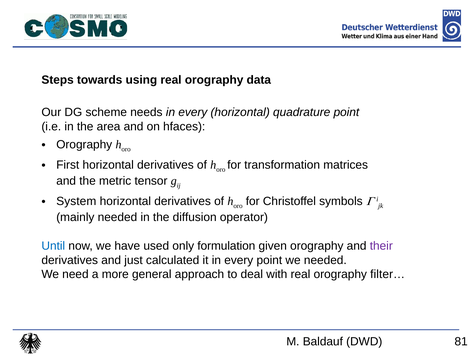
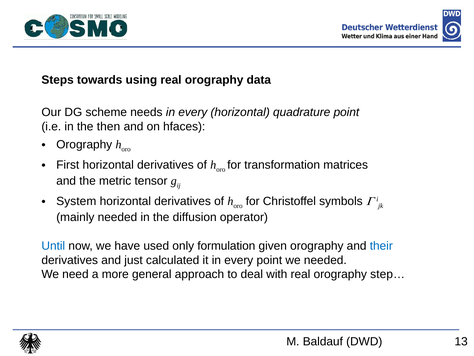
area: area -> then
their colour: purple -> blue
filter…: filter… -> step…
81: 81 -> 13
